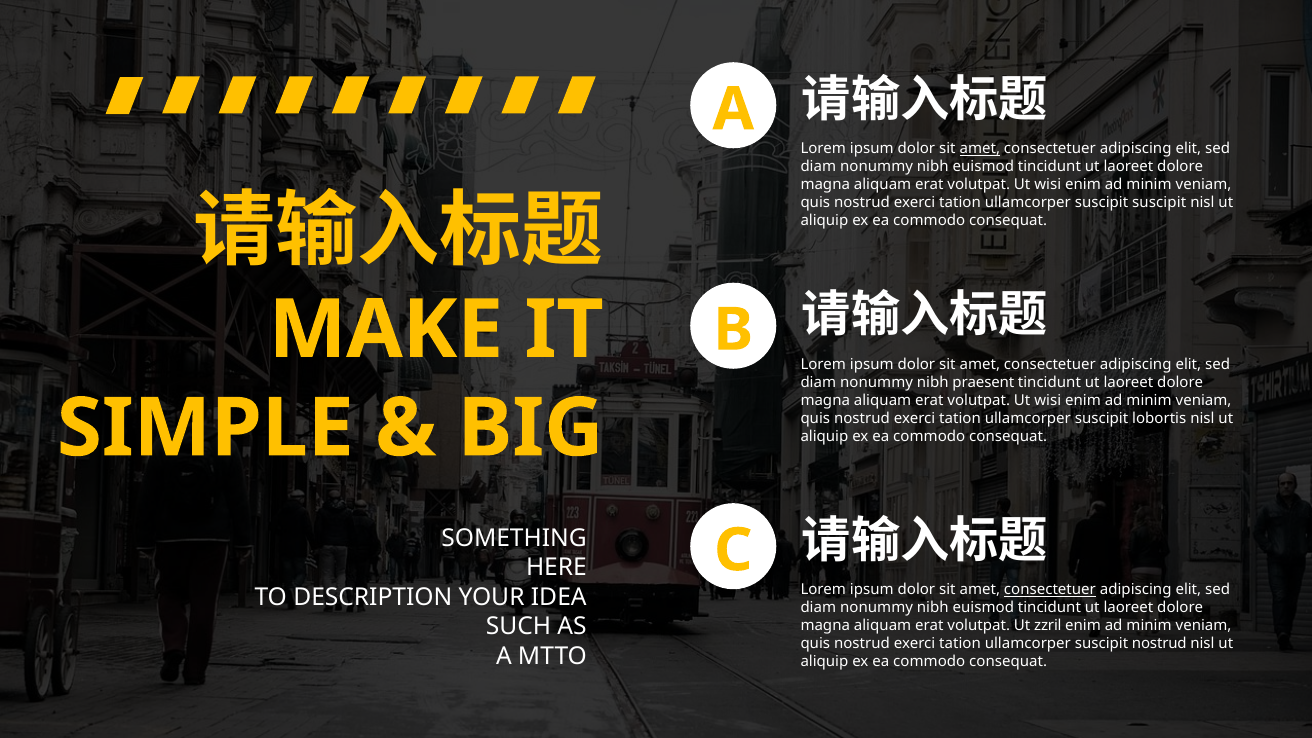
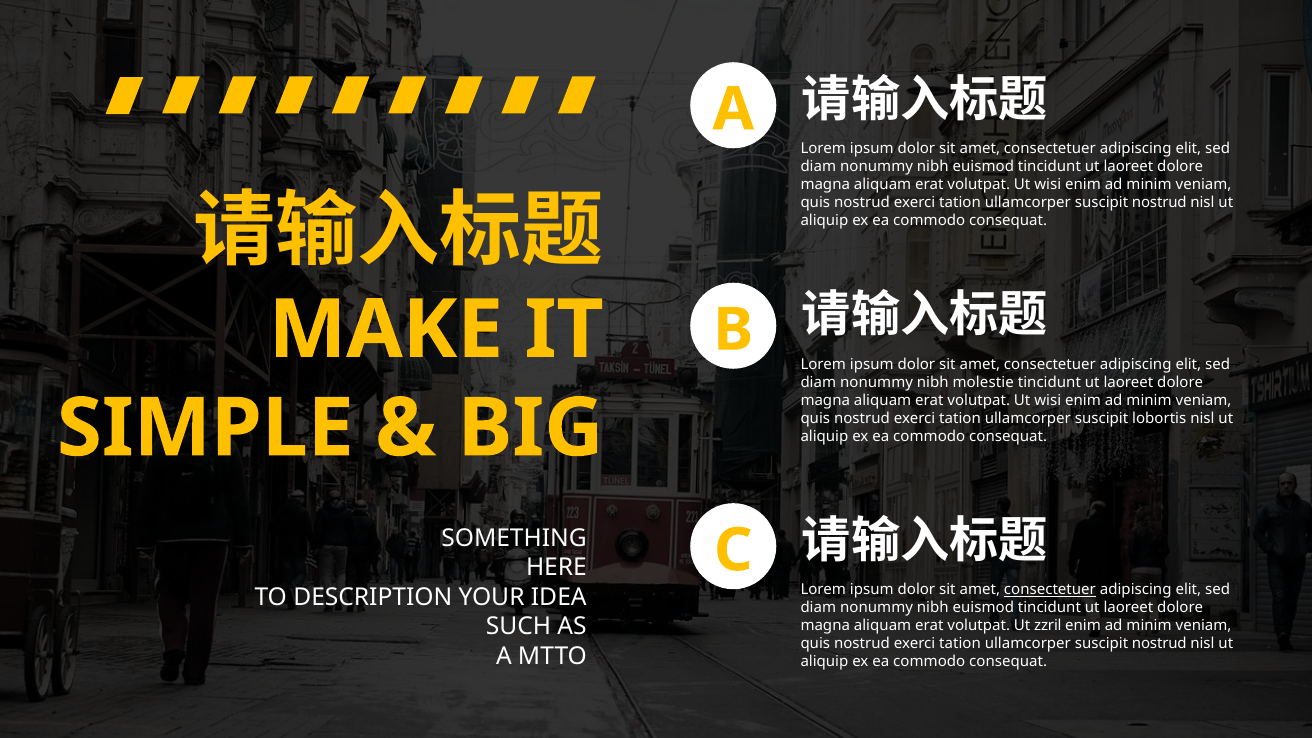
amet at (980, 149) underline: present -> none
suscipit at (1159, 203): suscipit -> nostrud
praesent: praesent -> molestie
